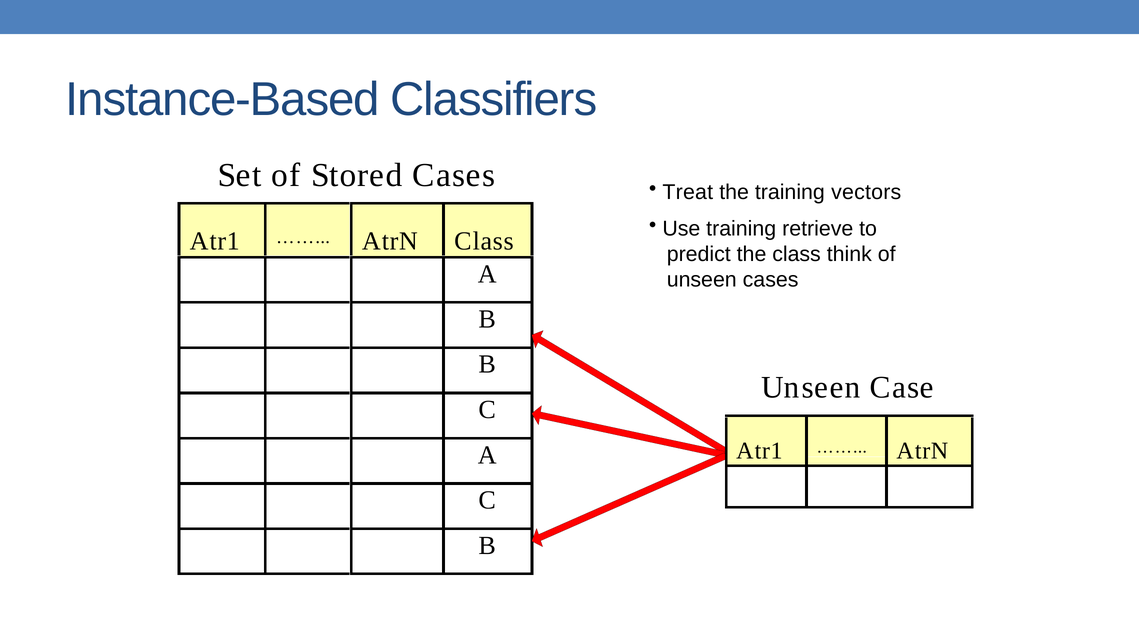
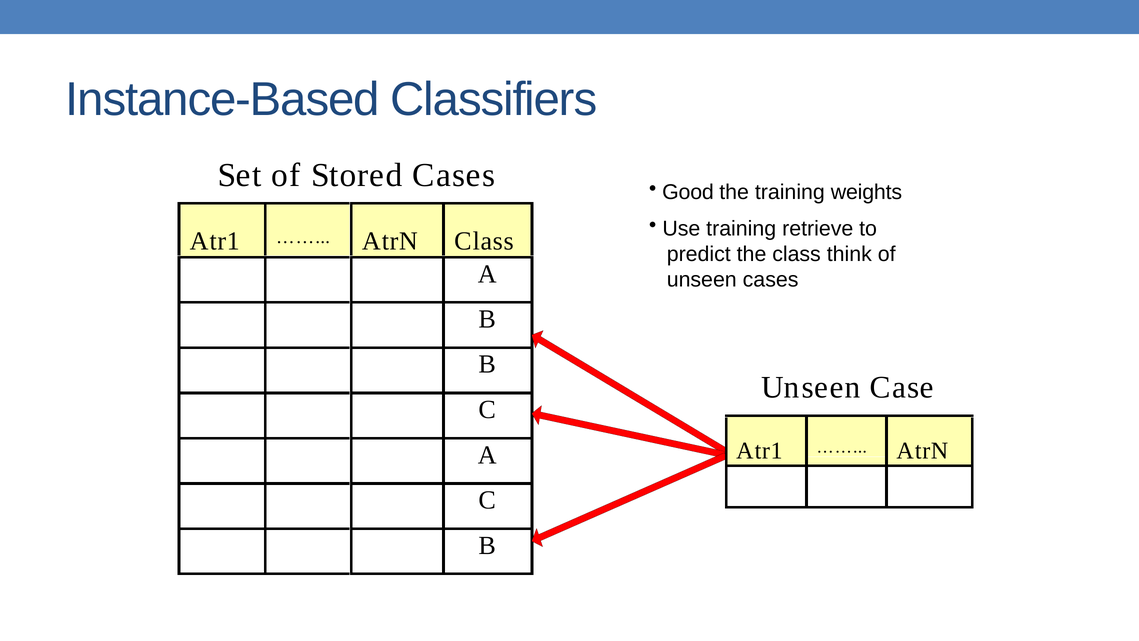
Treat: Treat -> Good
vectors: vectors -> weights
